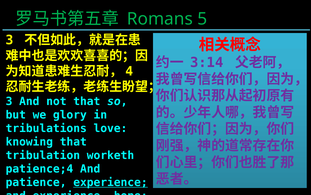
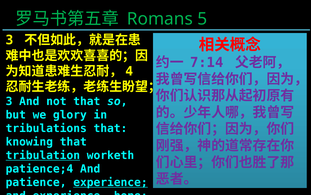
3:14: 3:14 -> 7:14
tribulations love: love -> that
tribulation underline: none -> present
